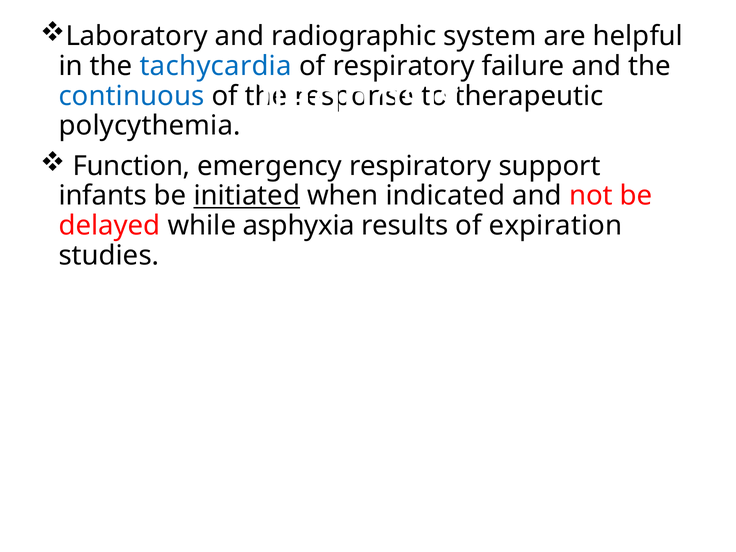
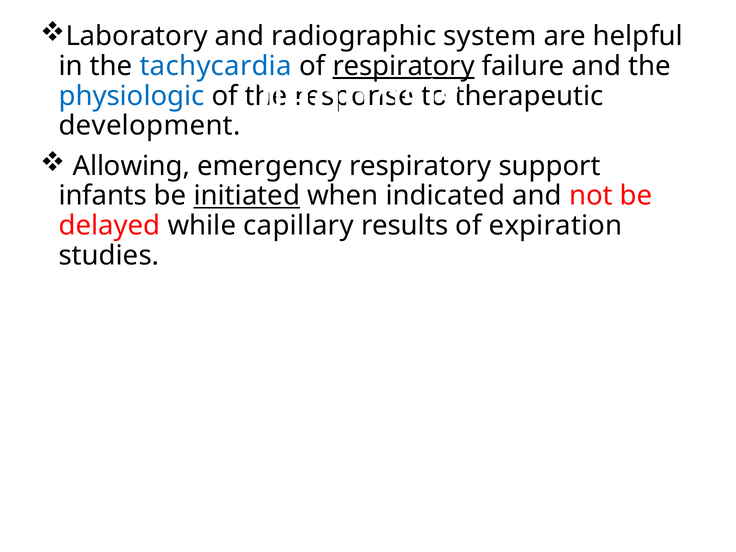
respiratory at (404, 66) underline: none -> present
continuous: continuous -> physiologic
polycythemia: polycythemia -> development
Function: Function -> Allowing
asphyxia: asphyxia -> capillary
